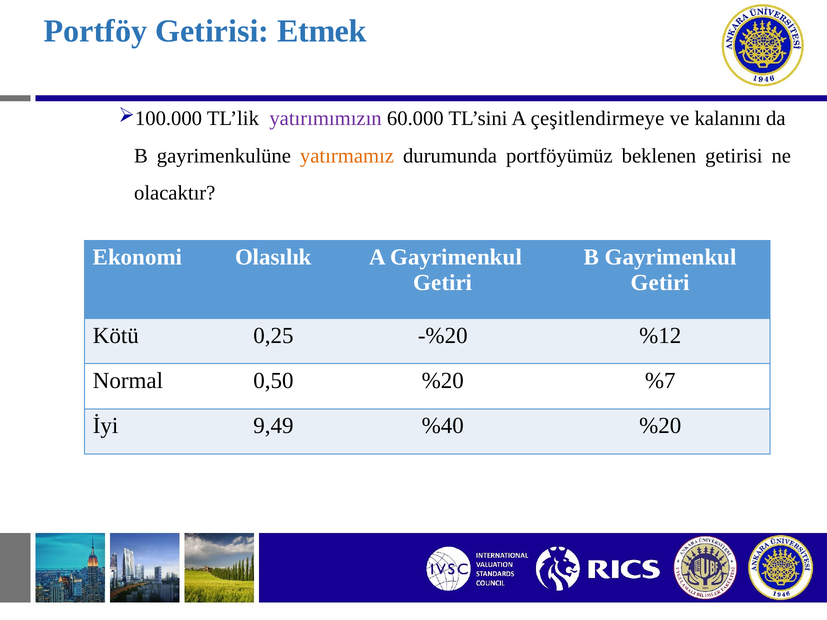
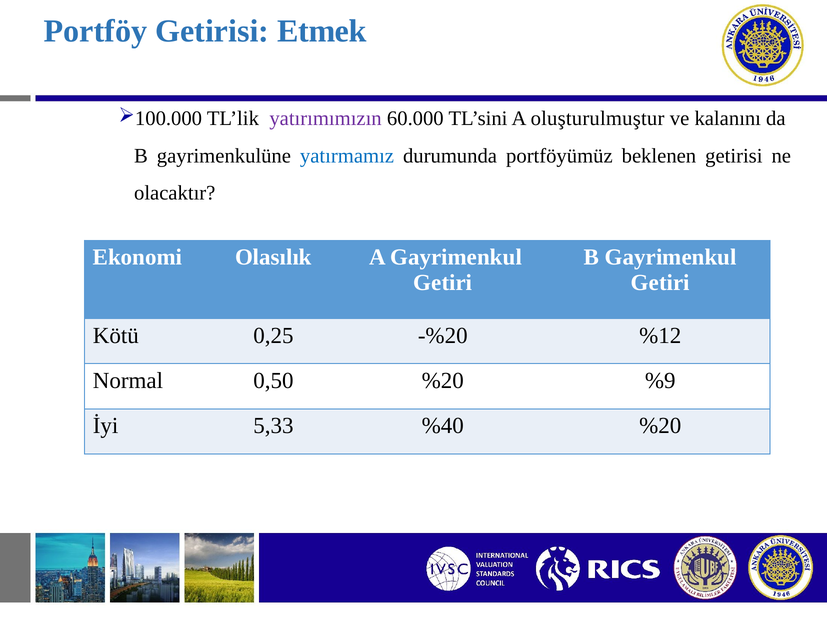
çeşitlendirmeye: çeşitlendirmeye -> oluşturulmuştur
yatırmamız colour: orange -> blue
%7: %7 -> %9
9,49: 9,49 -> 5,33
